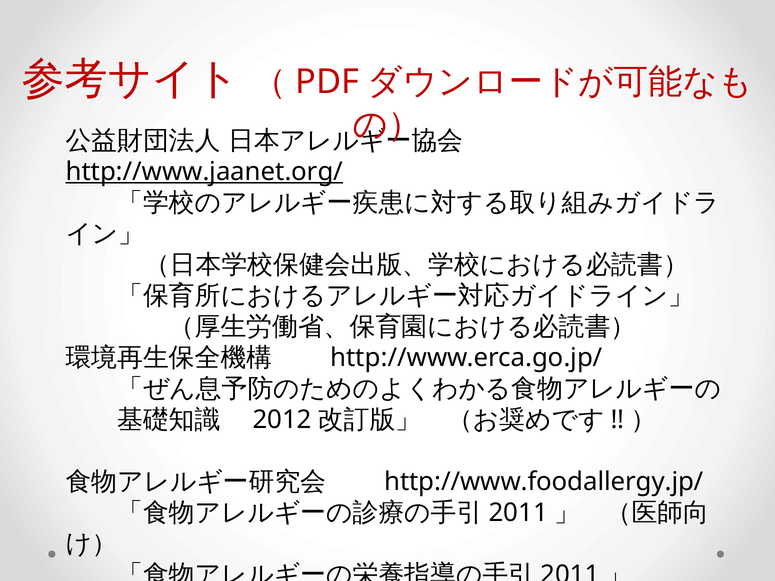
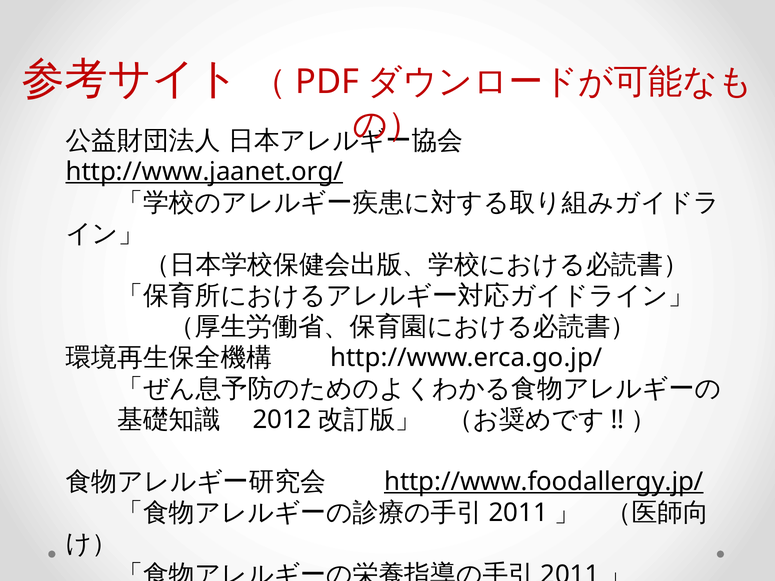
http://www.foodallergy.jp/ underline: none -> present
